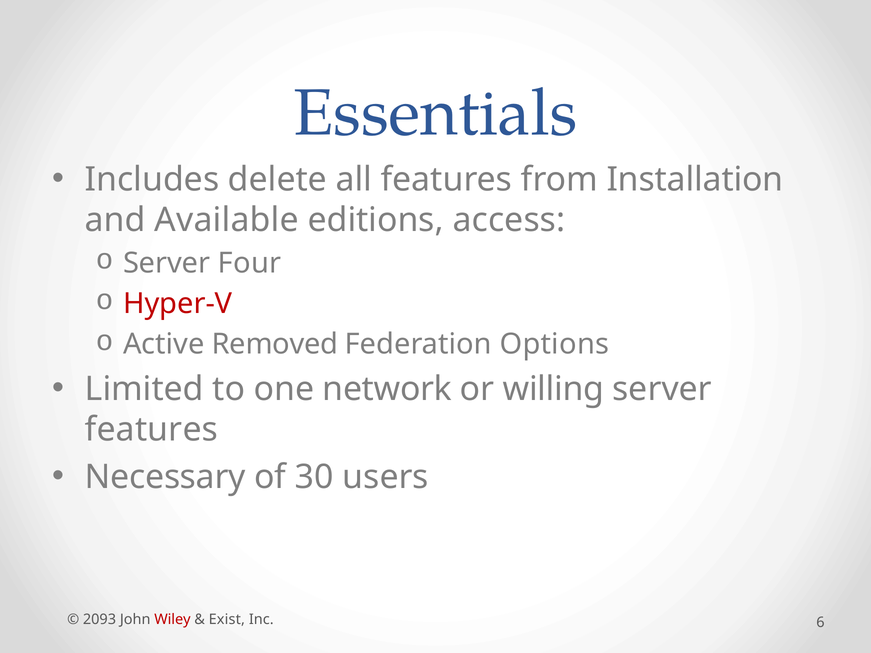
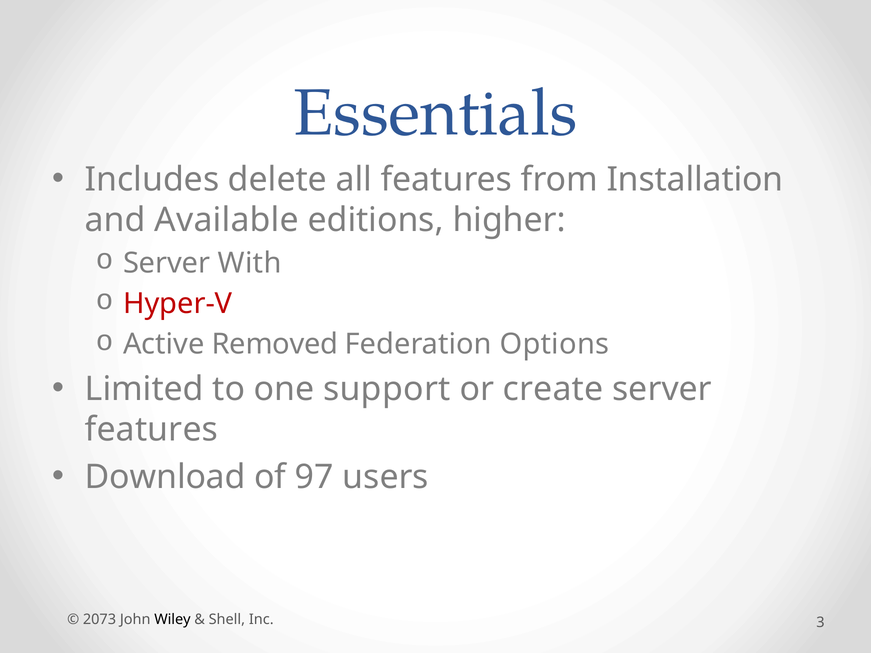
access: access -> higher
Four: Four -> With
network: network -> support
willing: willing -> create
Necessary: Necessary -> Download
30: 30 -> 97
2093: 2093 -> 2073
Wiley colour: red -> black
Exist: Exist -> Shell
6: 6 -> 3
